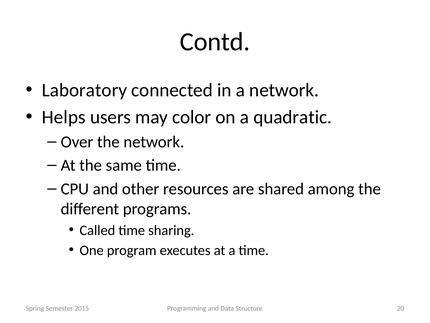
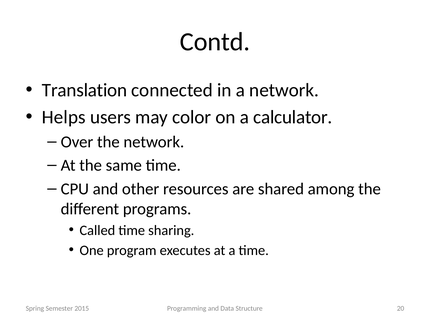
Laboratory: Laboratory -> Translation
quadratic: quadratic -> calculator
